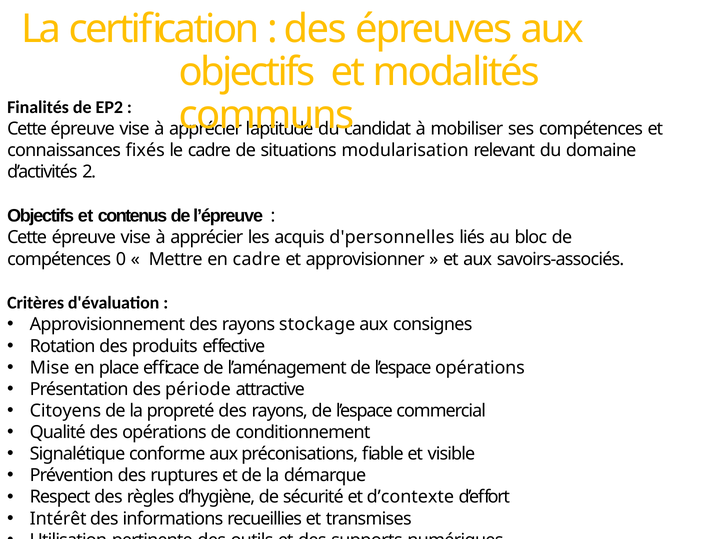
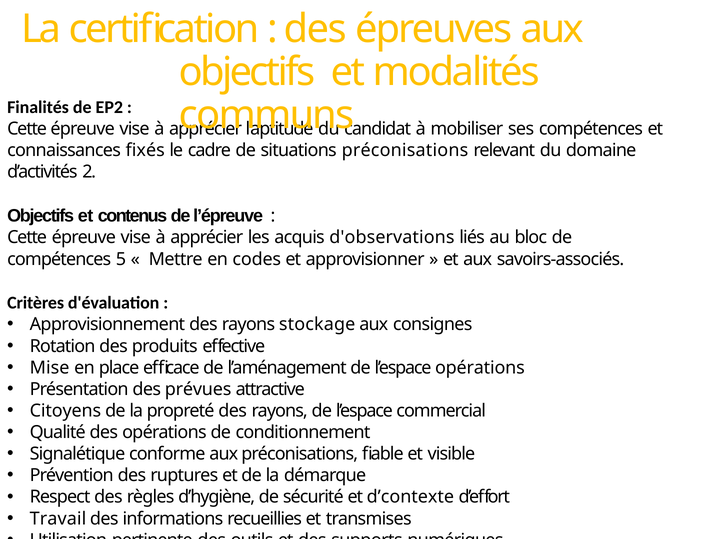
situations modularisation: modularisation -> préconisations
d'personnelles: d'personnelles -> d'observations
0: 0 -> 5
en cadre: cadre -> codes
période: période -> prévues
Intérêt: Intérêt -> Travail
